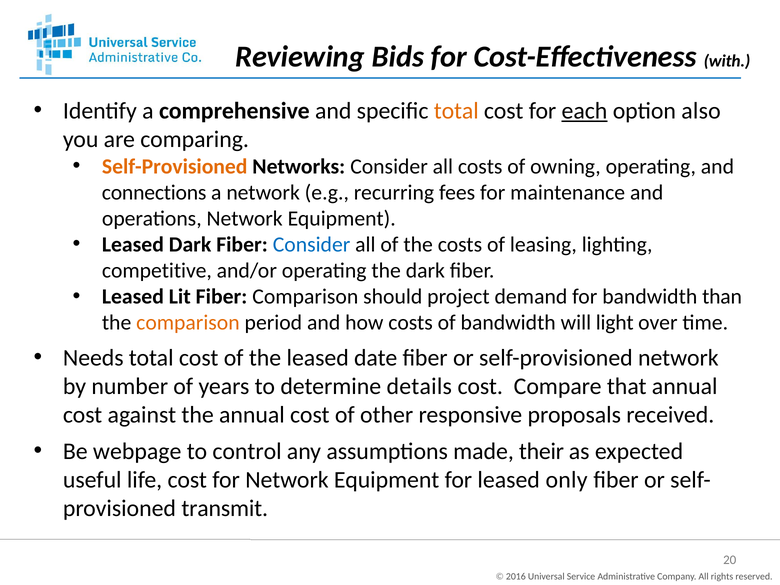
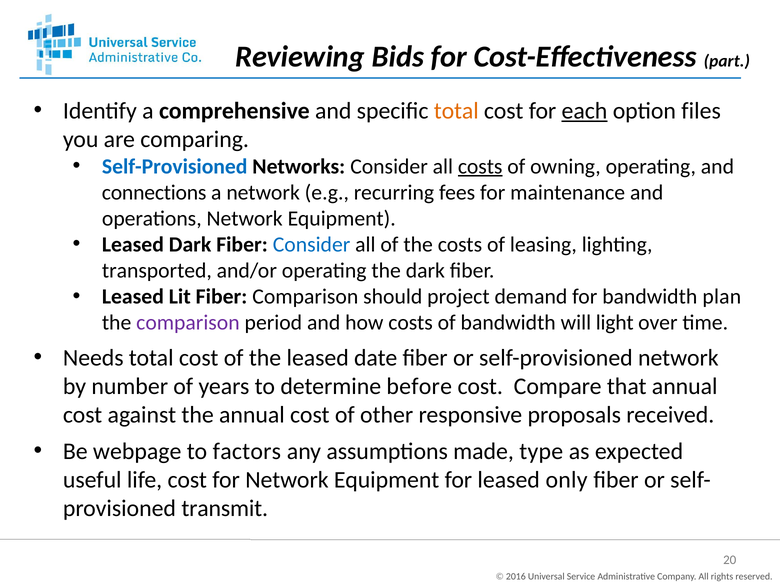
with: with -> part
also: also -> files
Self-Provisioned at (175, 167) colour: orange -> blue
costs at (480, 167) underline: none -> present
competitive: competitive -> transported
than: than -> plan
comparison at (188, 323) colour: orange -> purple
details: details -> before
control: control -> factors
their: their -> type
